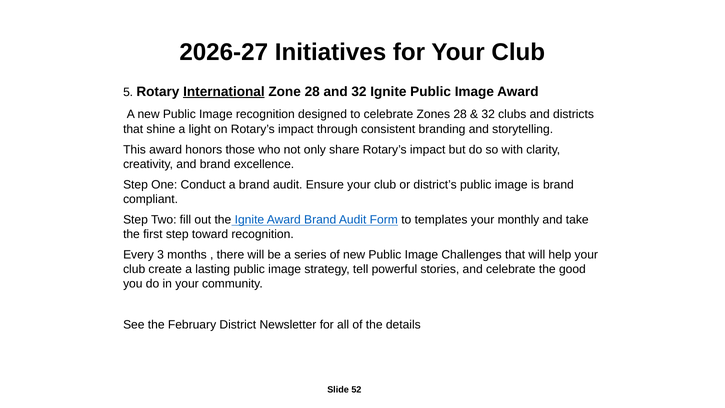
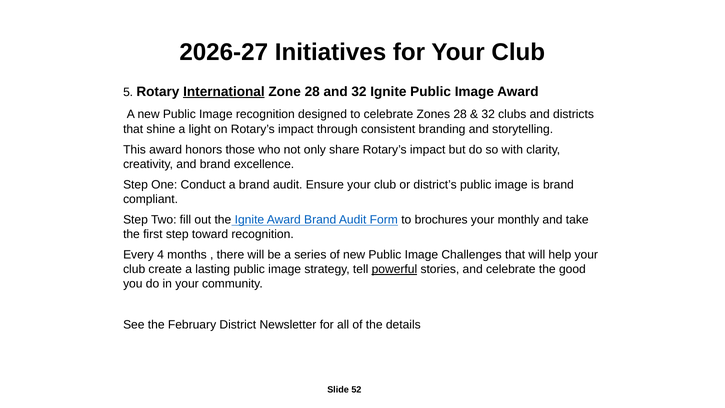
templates: templates -> brochures
3: 3 -> 4
powerful underline: none -> present
